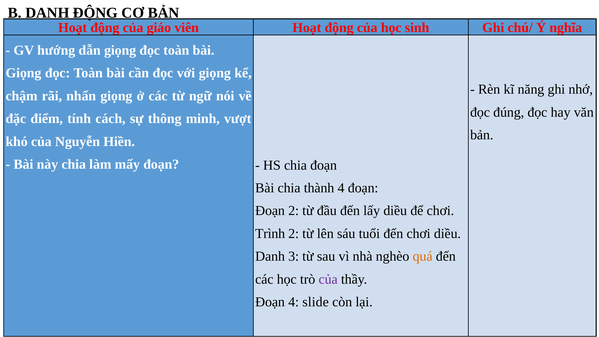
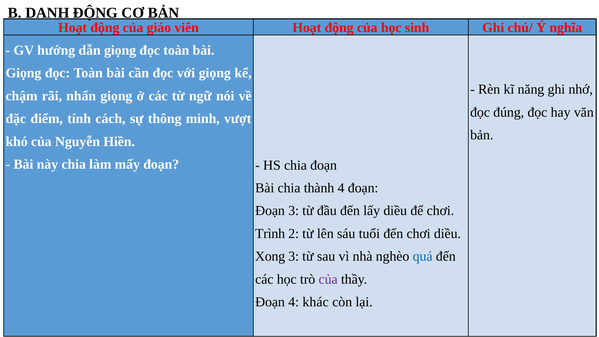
Đoạn 2: 2 -> 3
Danh at (270, 256): Danh -> Xong
quá colour: orange -> blue
slide: slide -> khác
